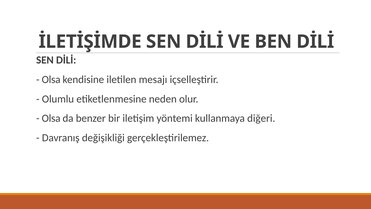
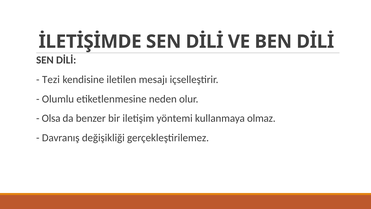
Olsa at (51, 79): Olsa -> Tezi
diğeri: diğeri -> olmaz
